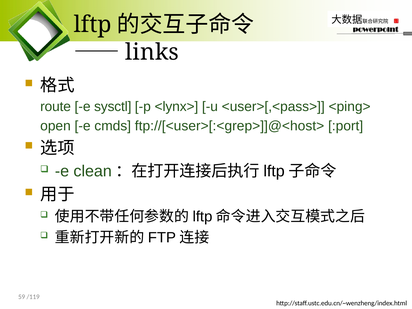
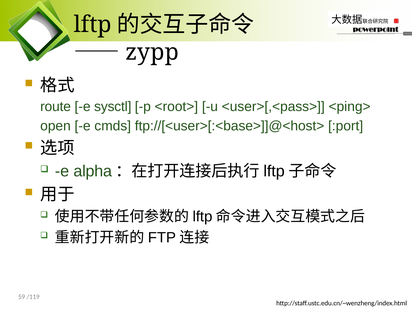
links: links -> zypp
<lynx>: <lynx> -> <root>
ftp://[<user>[:<grep>]]@<host>: ftp://[<user>[:<grep>]]@<host> -> ftp://[<user>[:<base>]]@<host>
clean: clean -> alpha
